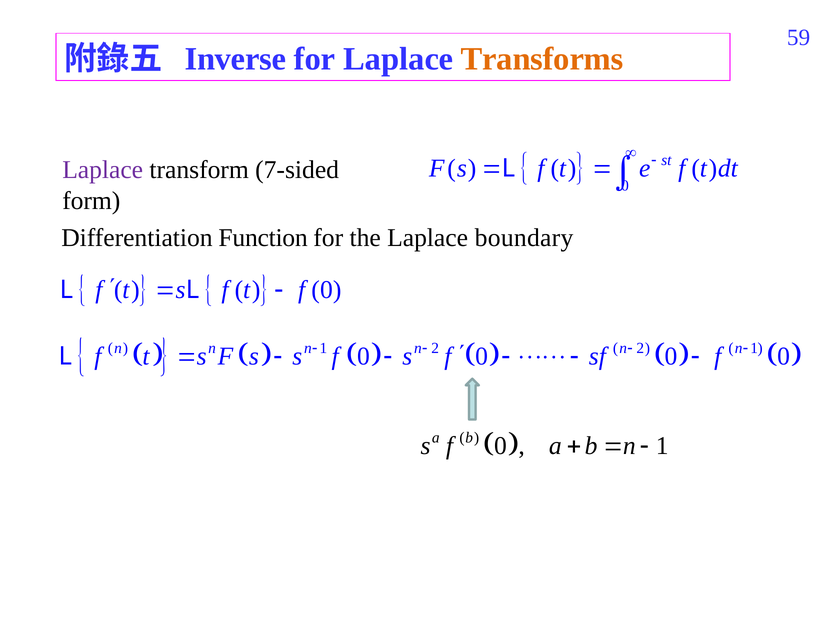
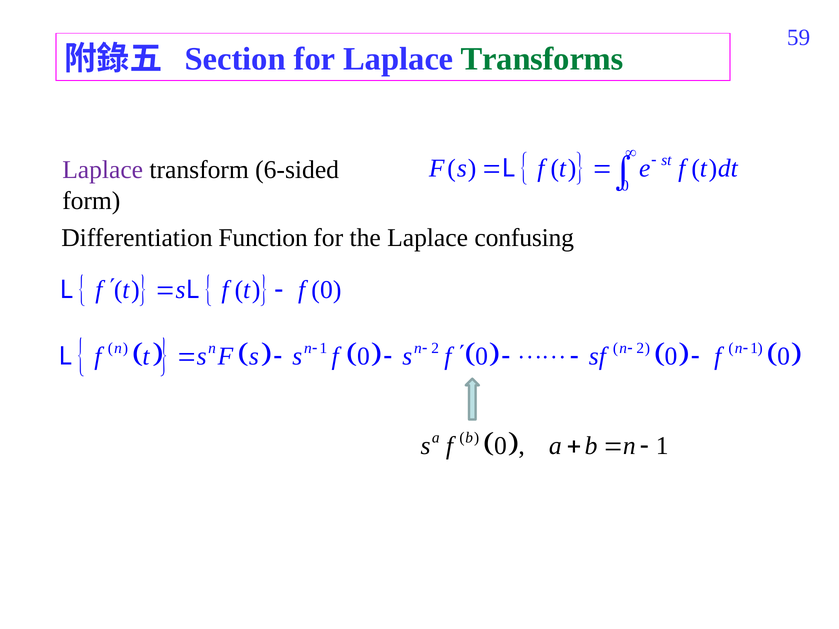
Inverse: Inverse -> Section
Transforms colour: orange -> green
7-sided: 7-sided -> 6-sided
boundary: boundary -> confusing
